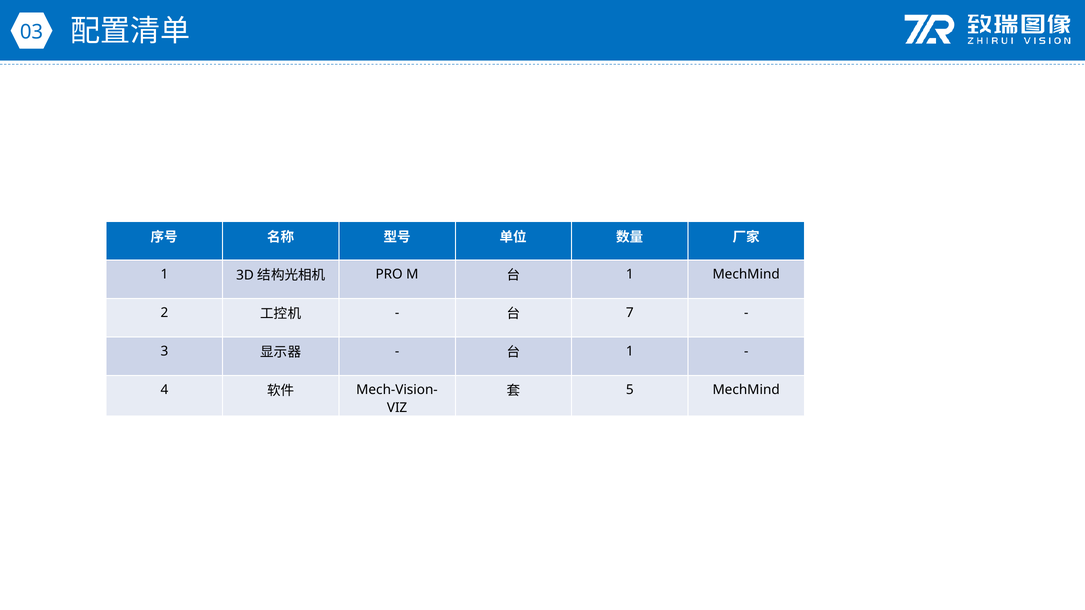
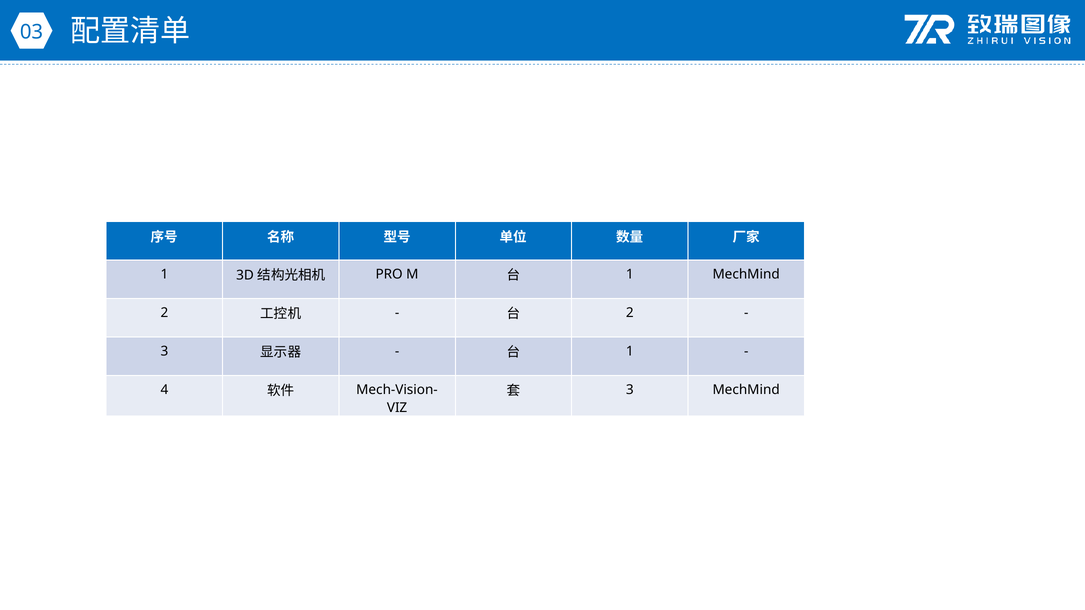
7 at (630, 313): 7 -> 2
5 at (630, 390): 5 -> 3
